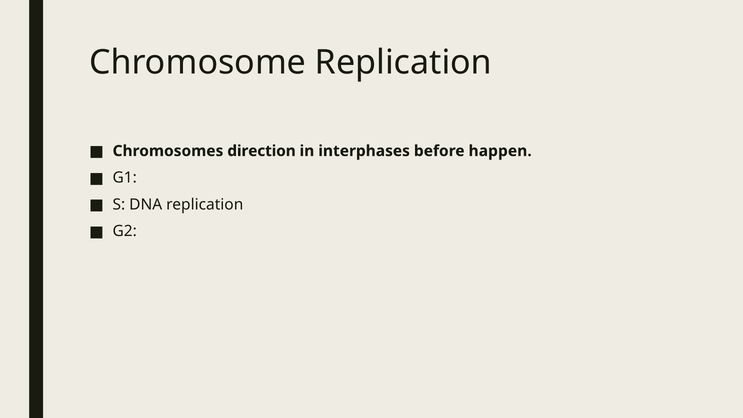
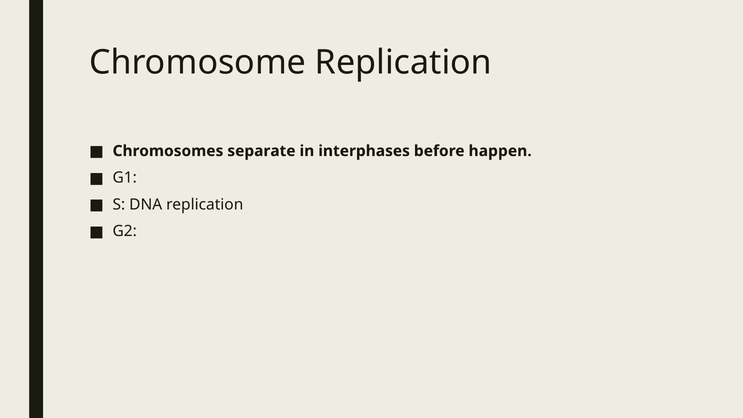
direction: direction -> separate
